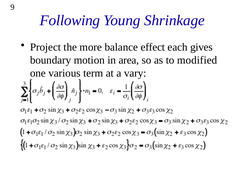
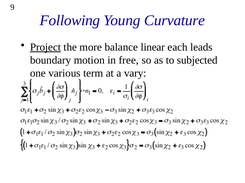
Shrinkage: Shrinkage -> Curvature
Project underline: none -> present
effect: effect -> linear
gives: gives -> leads
area: area -> free
modified: modified -> subjected
